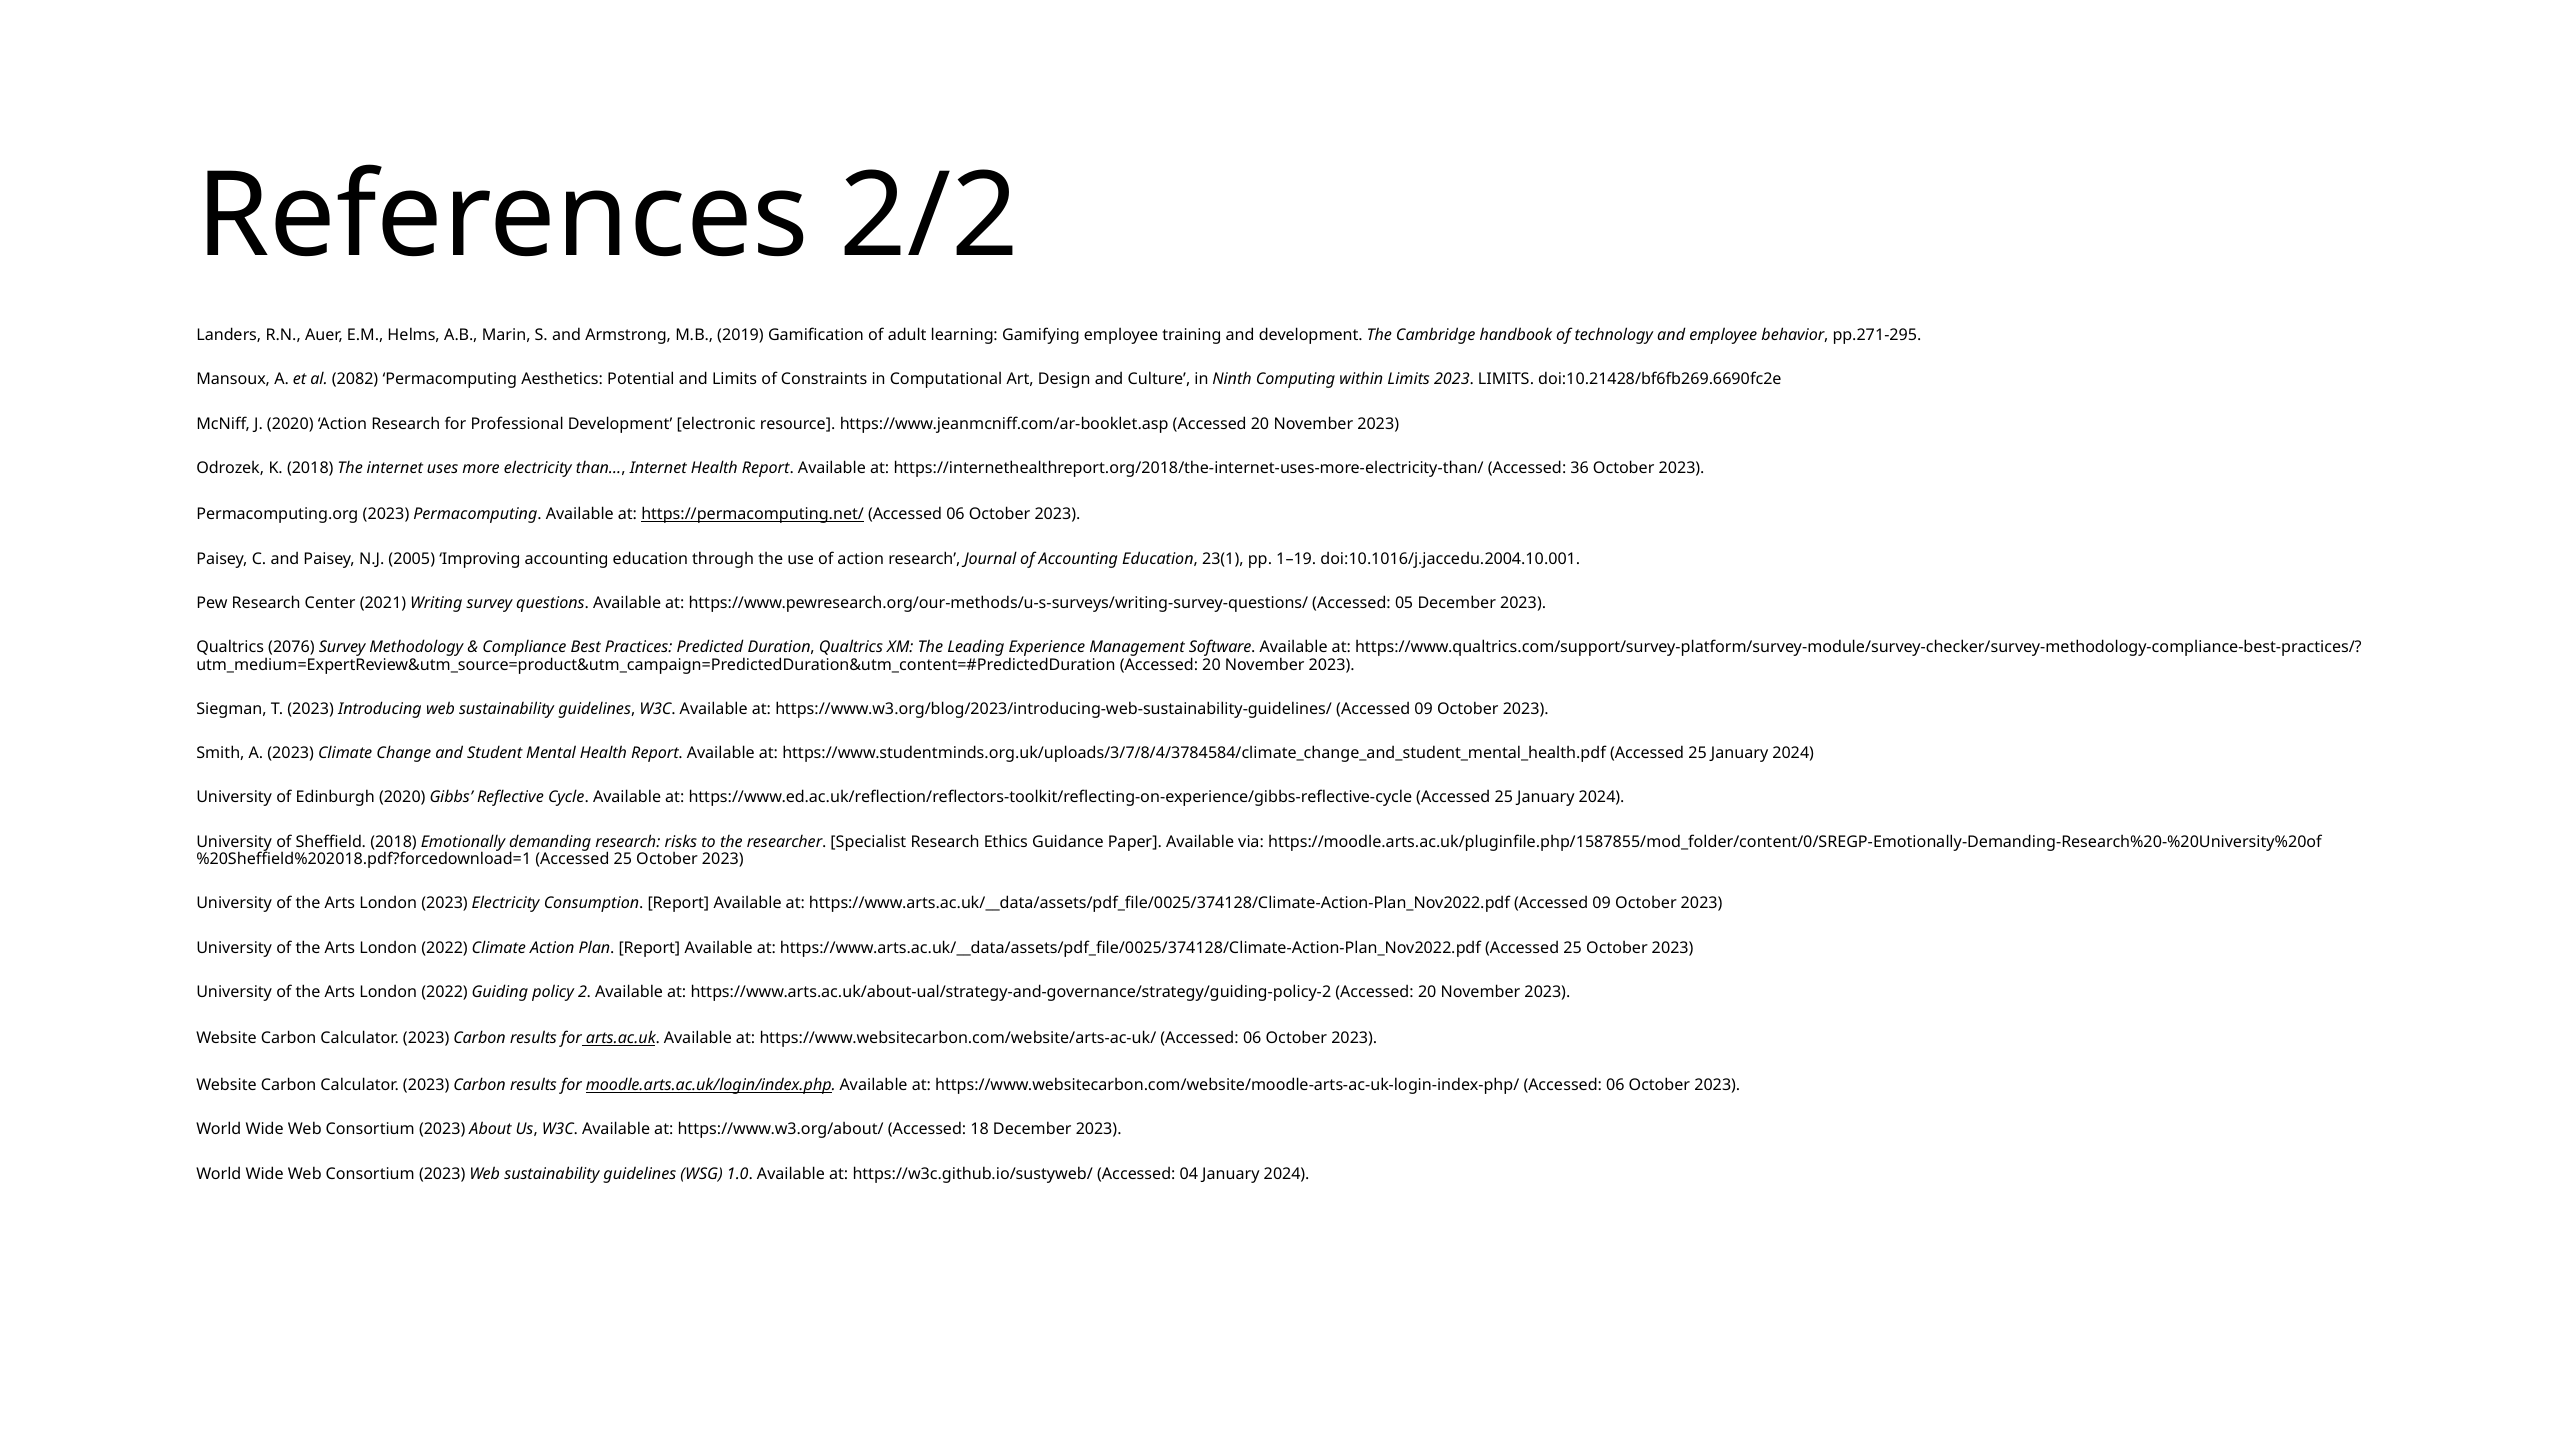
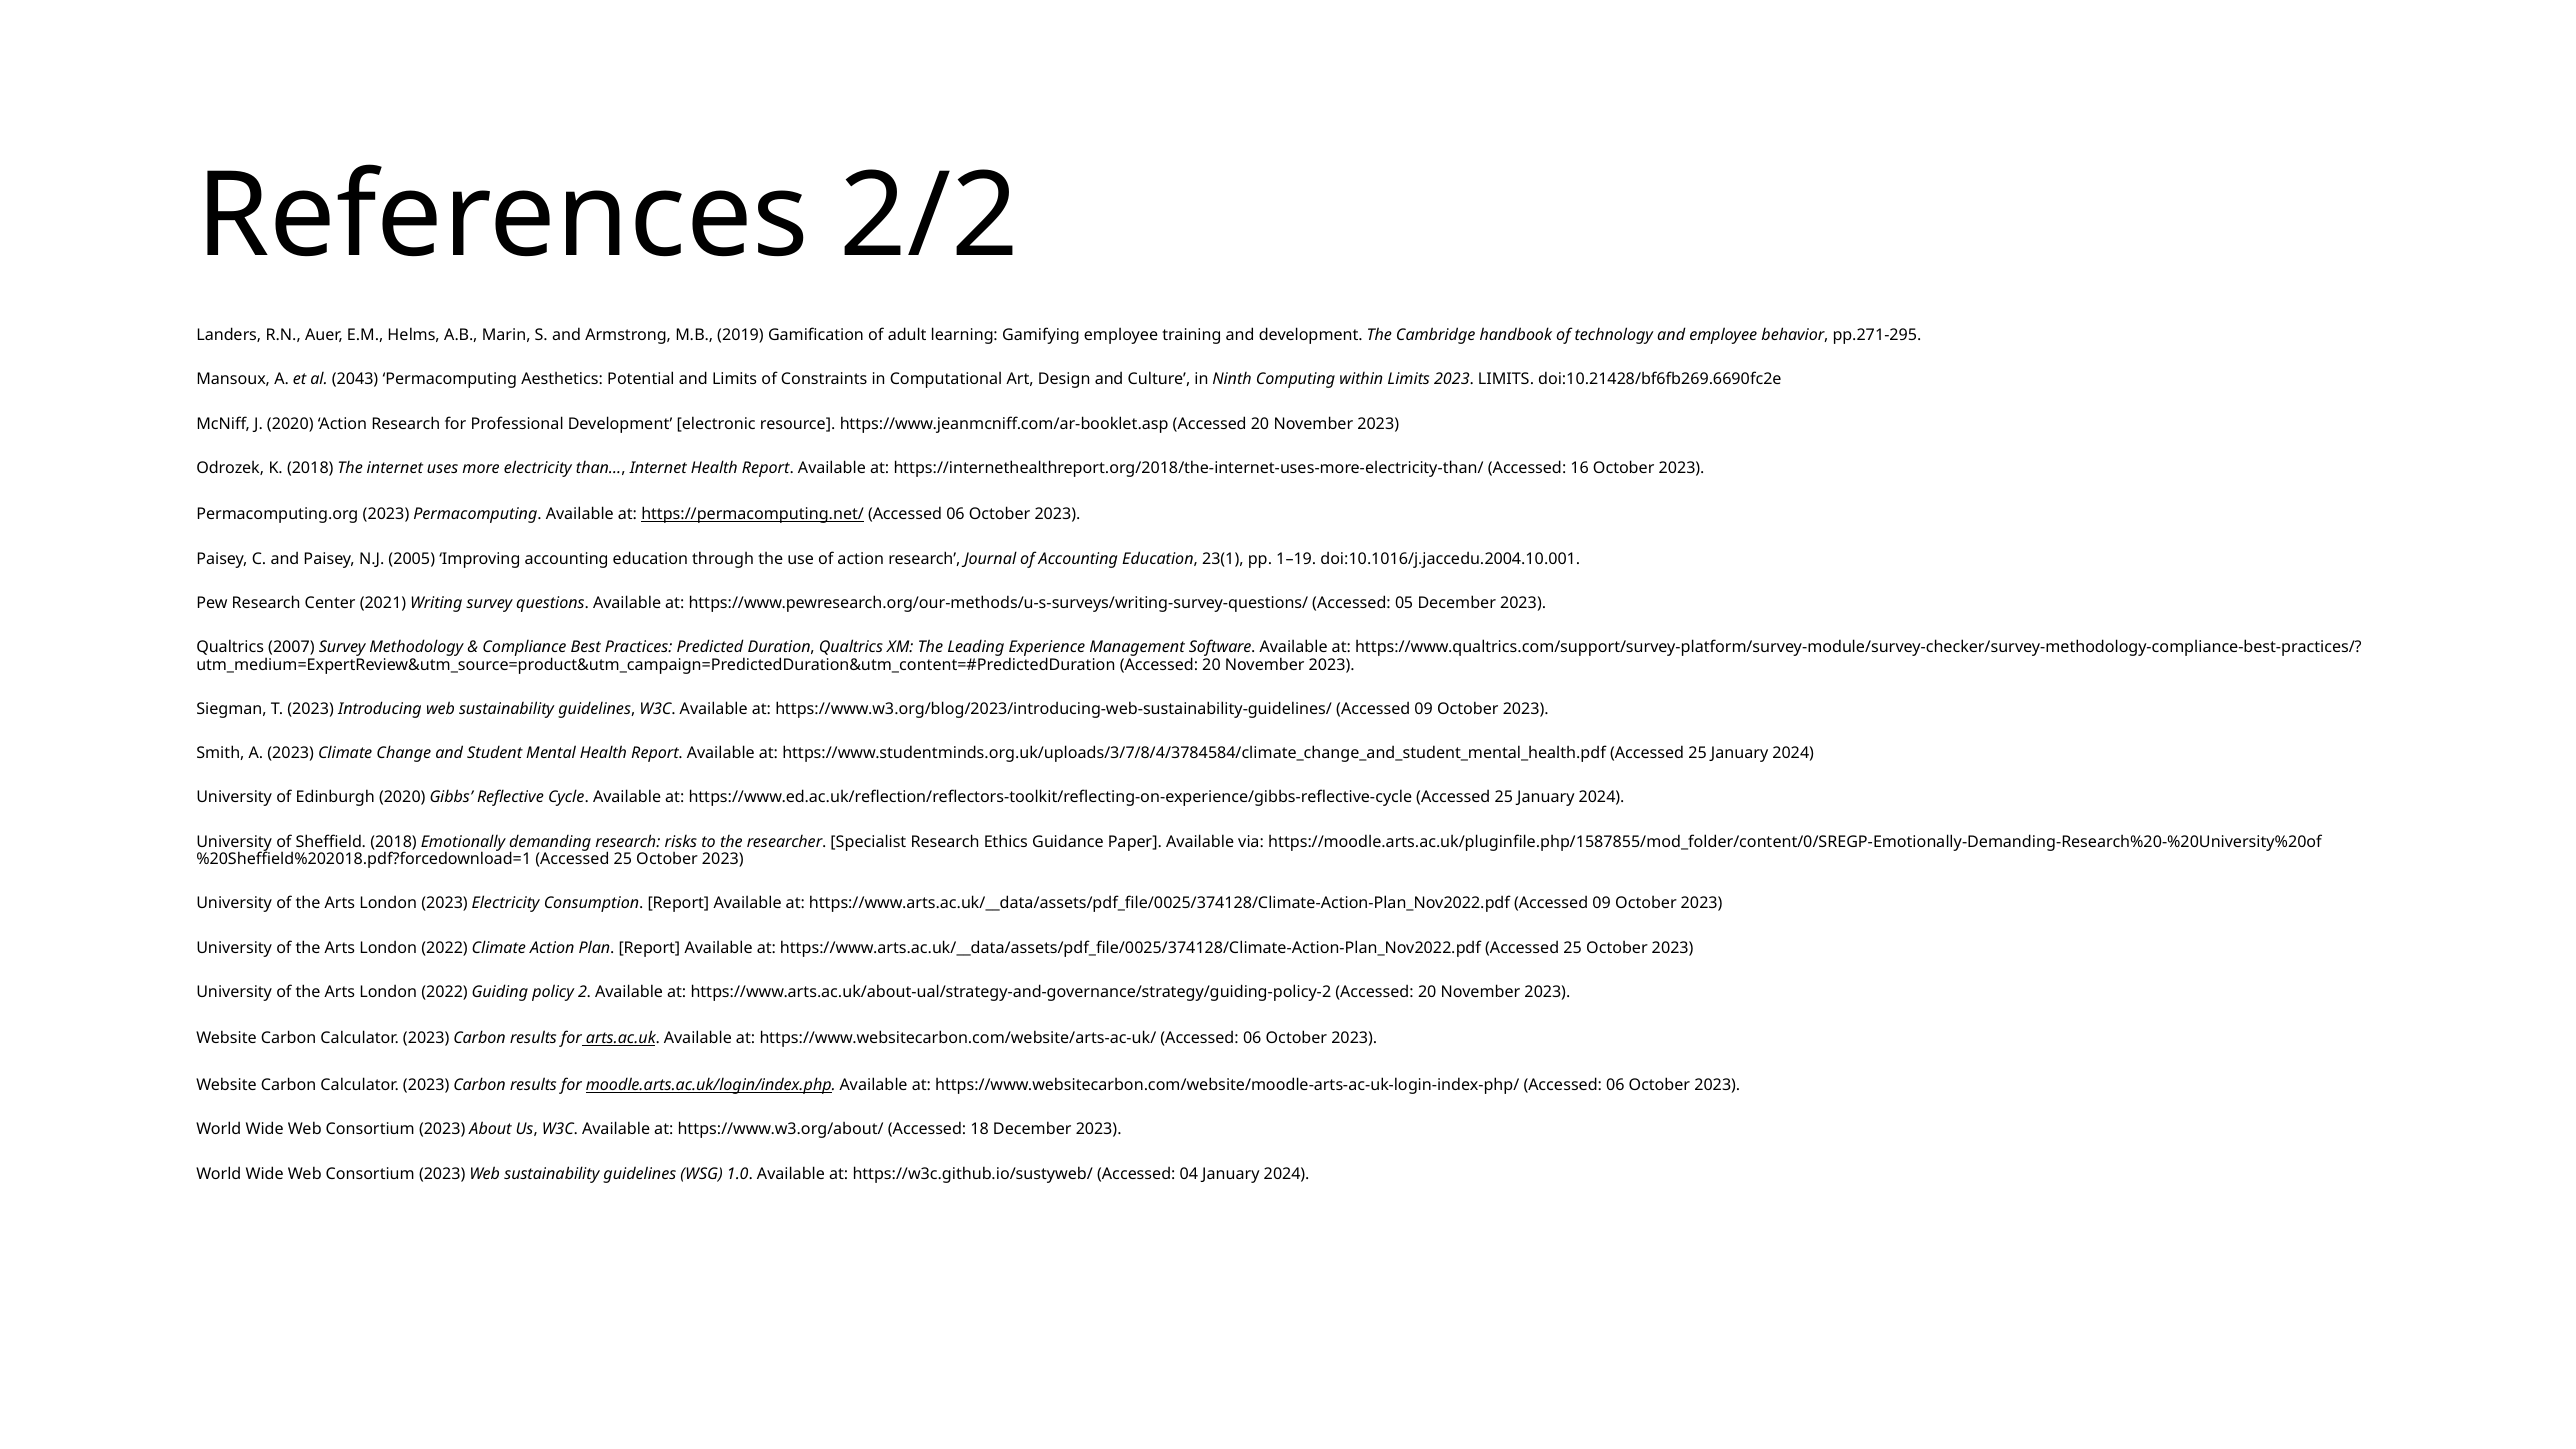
2082: 2082 -> 2043
36: 36 -> 16
2076: 2076 -> 2007
